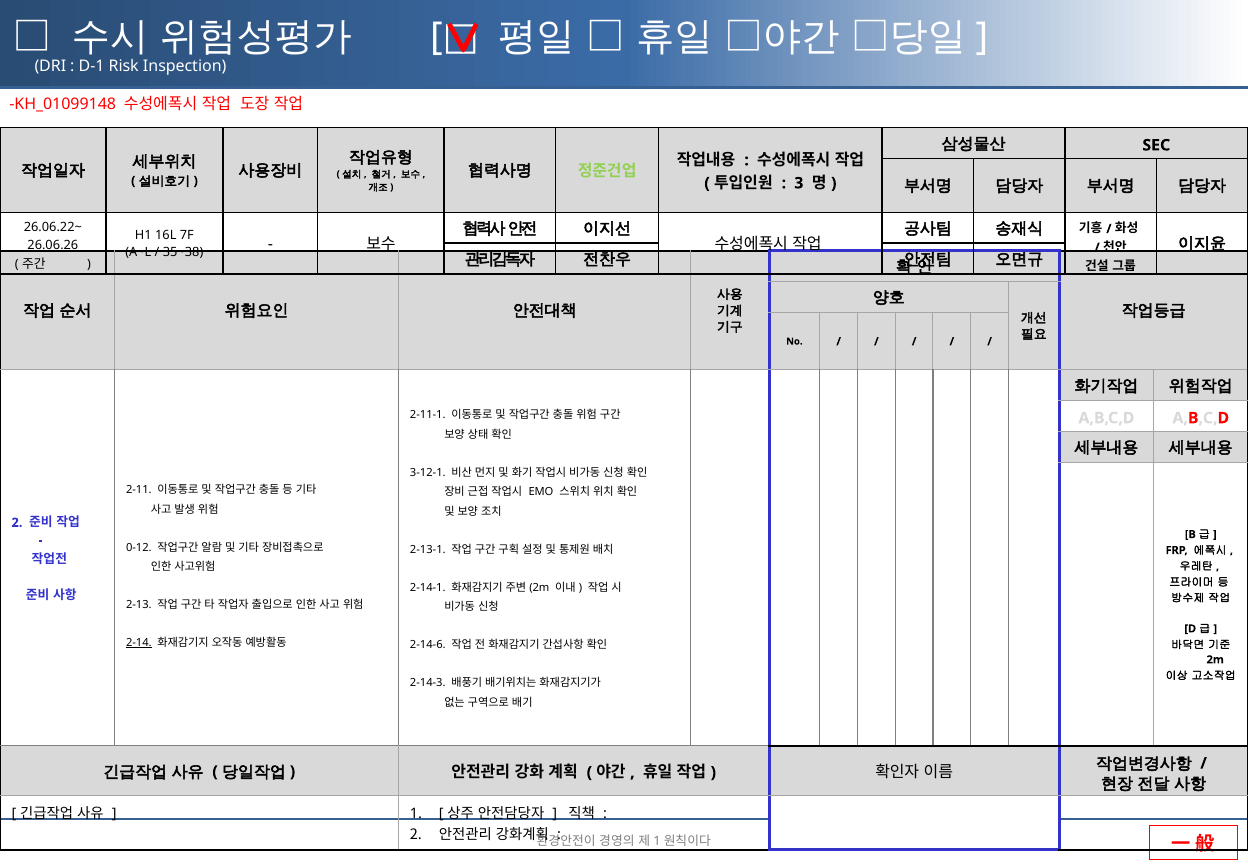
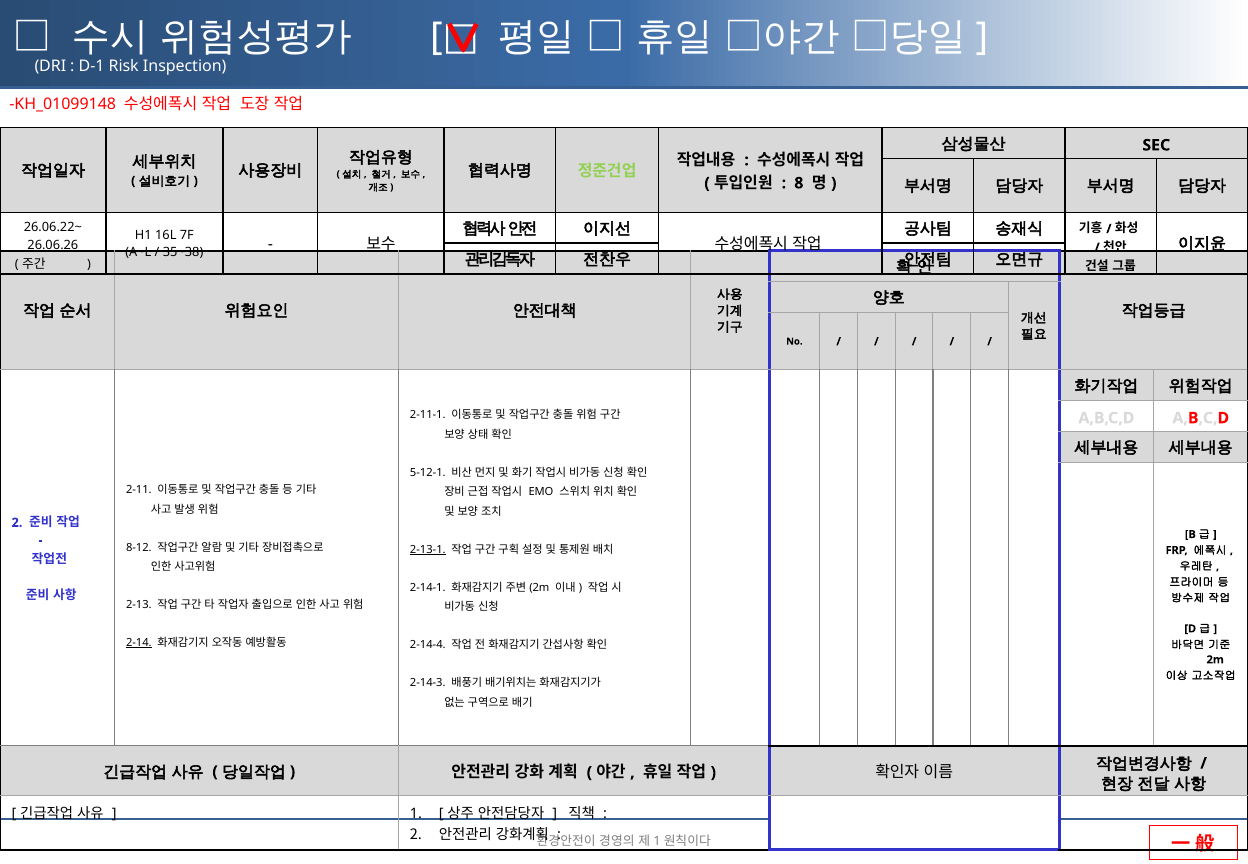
3: 3 -> 8
3-12-1: 3-12-1 -> 5-12-1
0-12: 0-12 -> 8-12
2-13-1 underline: none -> present
2-14-6: 2-14-6 -> 2-14-4
